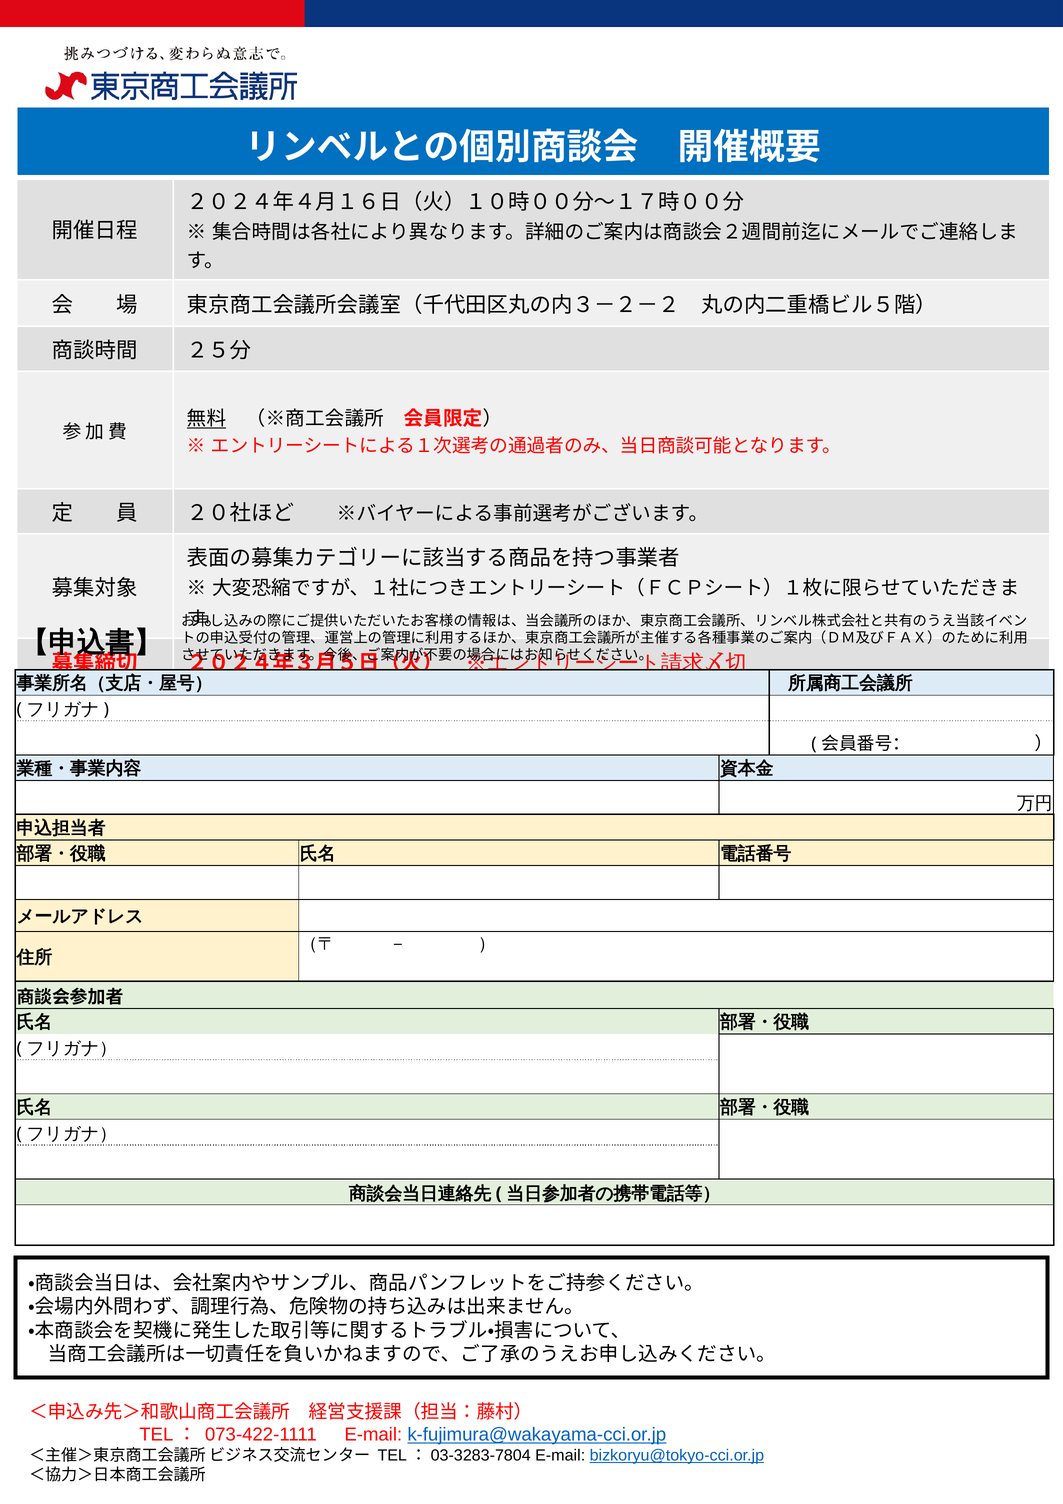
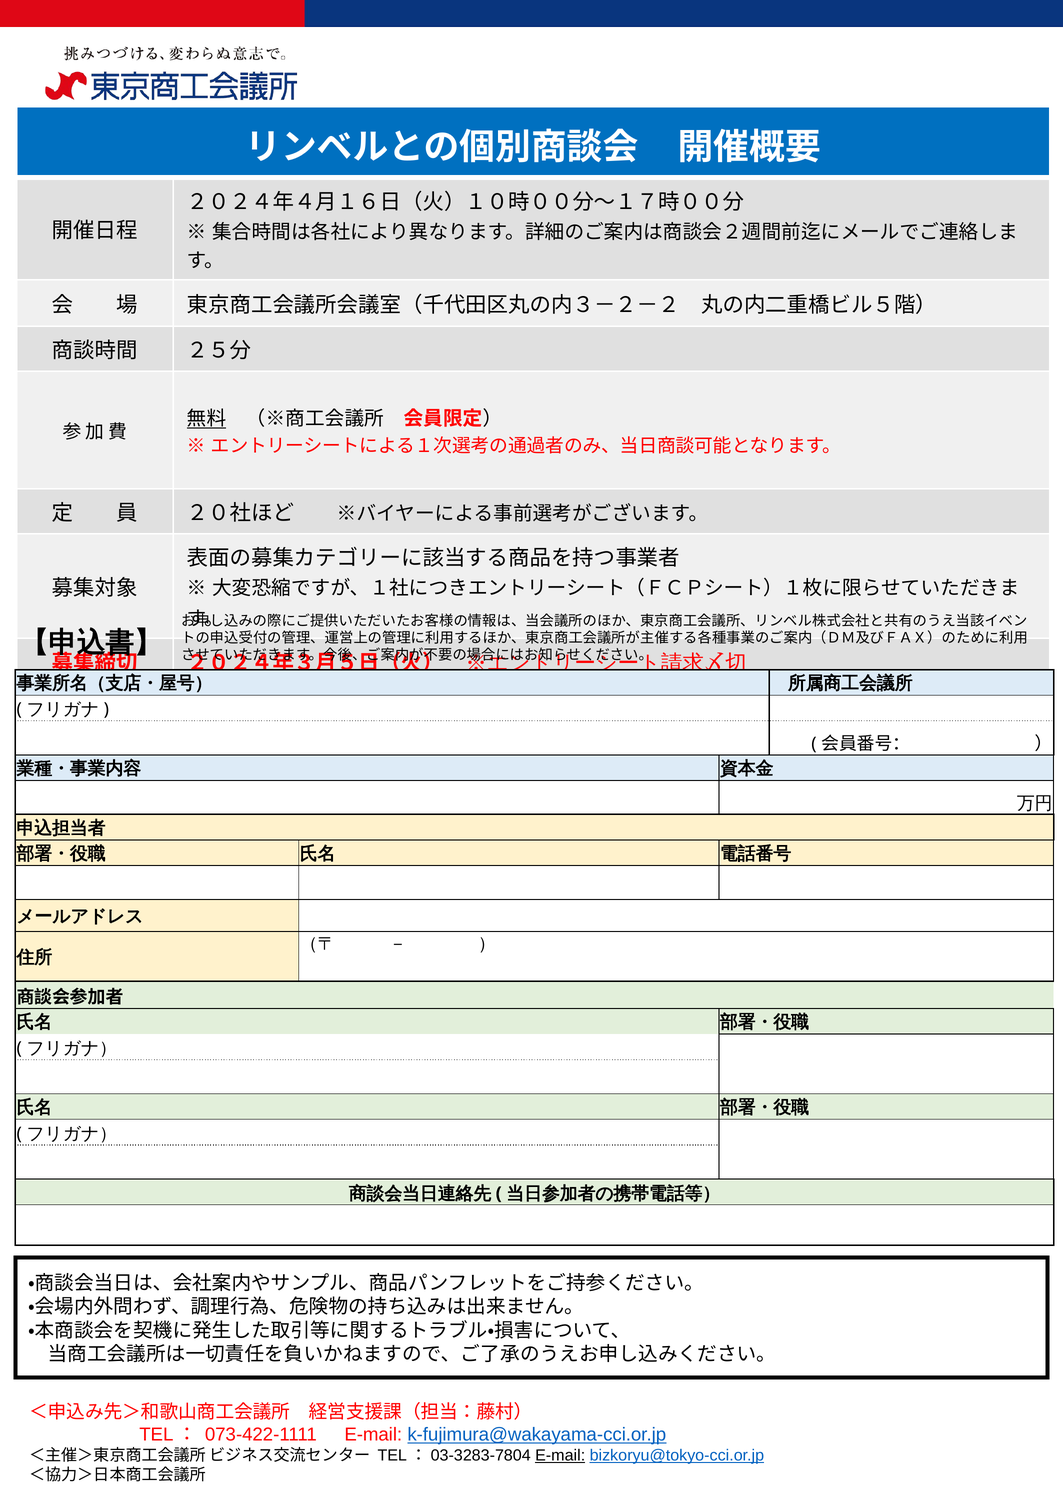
E-mail at (560, 1455) underline: none -> present
